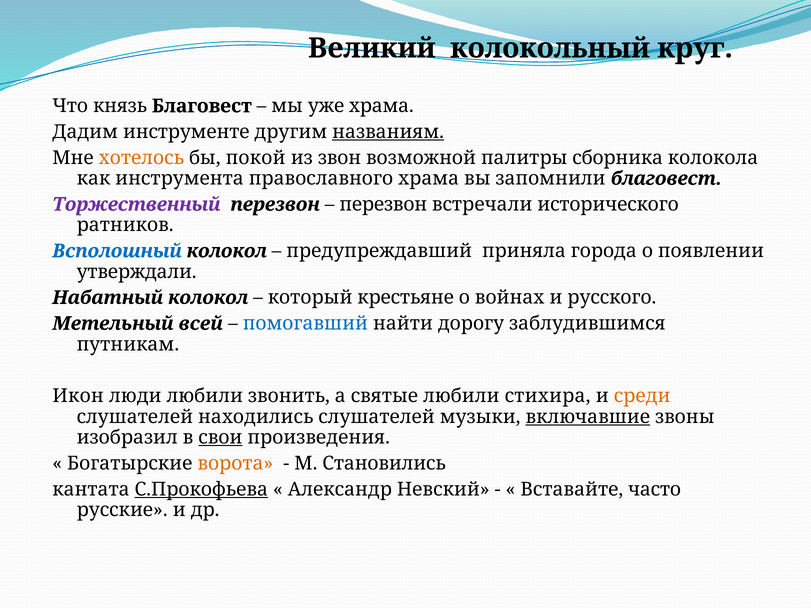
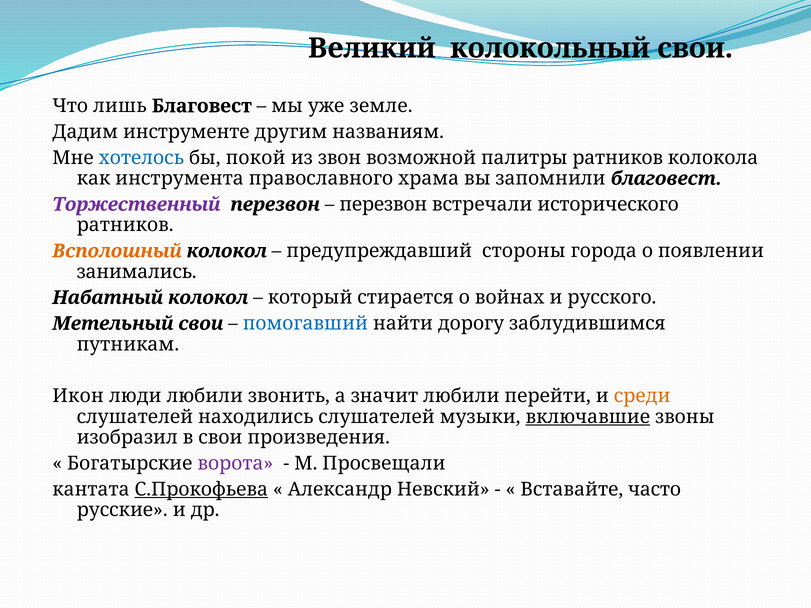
колокольный круг: круг -> свои
князь: князь -> лишь
уже храма: храма -> земле
названиям underline: present -> none
хотелось colour: orange -> blue
палитры сборника: сборника -> ратников
Всполошный colour: blue -> orange
приняла: приняла -> стороны
утверждали: утверждали -> занимались
крестьяне: крестьяне -> стирается
Метельный всей: всей -> свои
святые: святые -> значит
стихира: стихира -> перейти
свои at (220, 438) underline: present -> none
ворота colour: orange -> purple
Становились: Становились -> Просвещали
